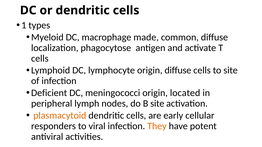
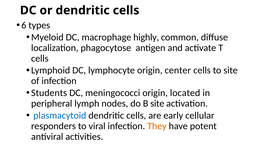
1: 1 -> 6
made: made -> highly
origin diffuse: diffuse -> center
Deficient: Deficient -> Students
plasmacytoid colour: orange -> blue
